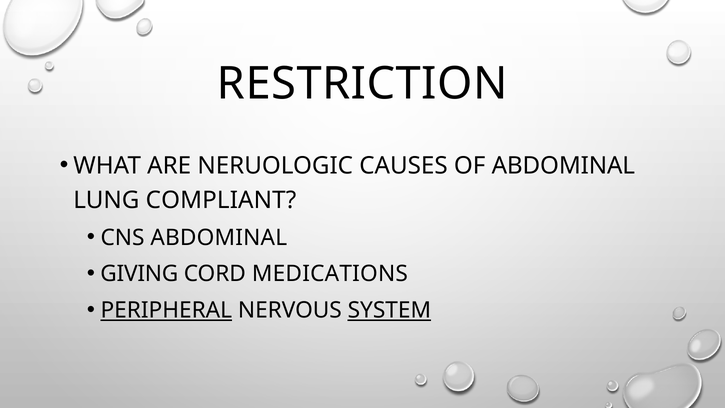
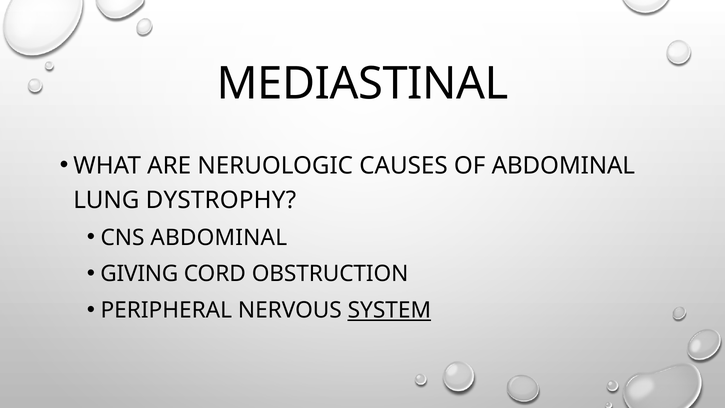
RESTRICTION: RESTRICTION -> MEDIASTINAL
COMPLIANT: COMPLIANT -> DYSTROPHY
MEDICATIONS: MEDICATIONS -> OBSTRUCTION
PERIPHERAL underline: present -> none
